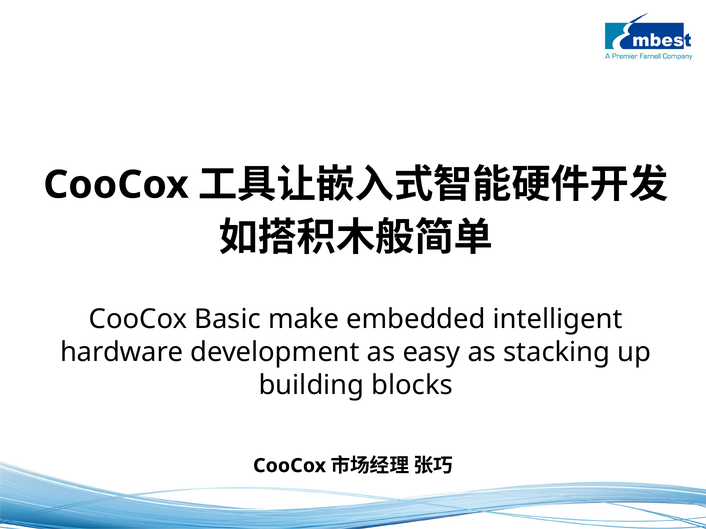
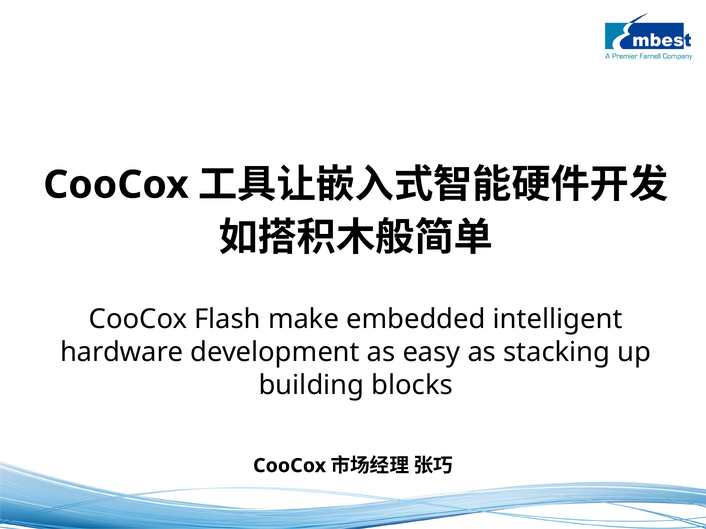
Basic: Basic -> Flash
